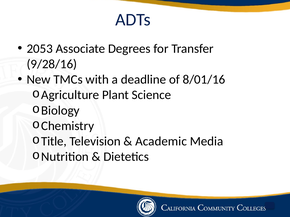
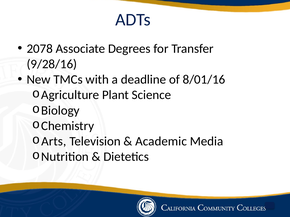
2053: 2053 -> 2078
Title: Title -> Arts
